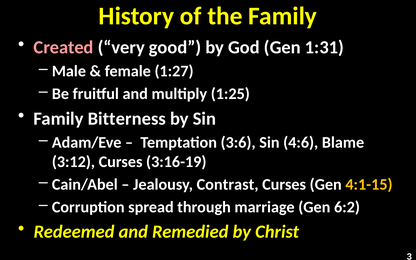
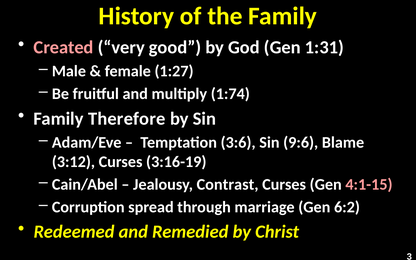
1:25: 1:25 -> 1:74
Bitterness: Bitterness -> Therefore
4:6: 4:6 -> 9:6
4:1-15 colour: yellow -> pink
